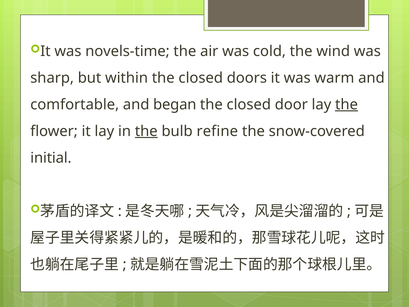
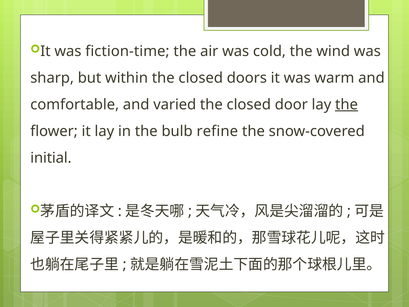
novels-time: novels-time -> fiction-time
began: began -> varied
the at (146, 131) underline: present -> none
